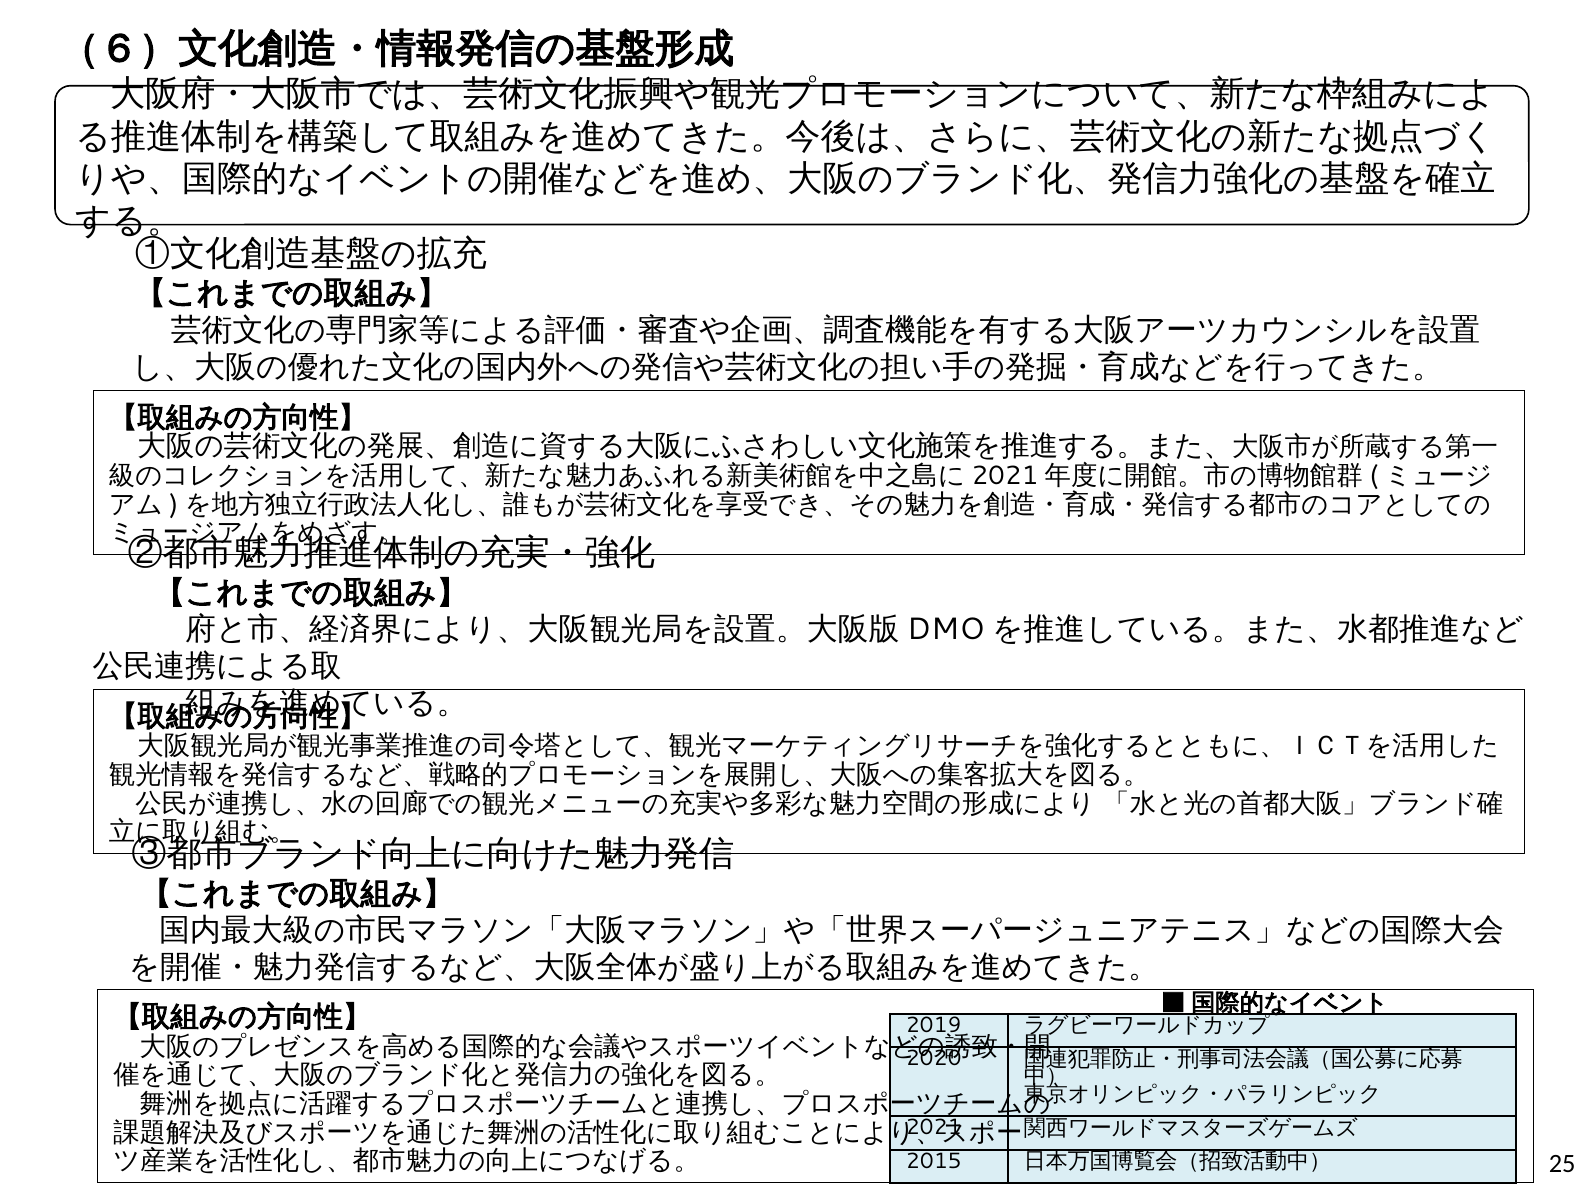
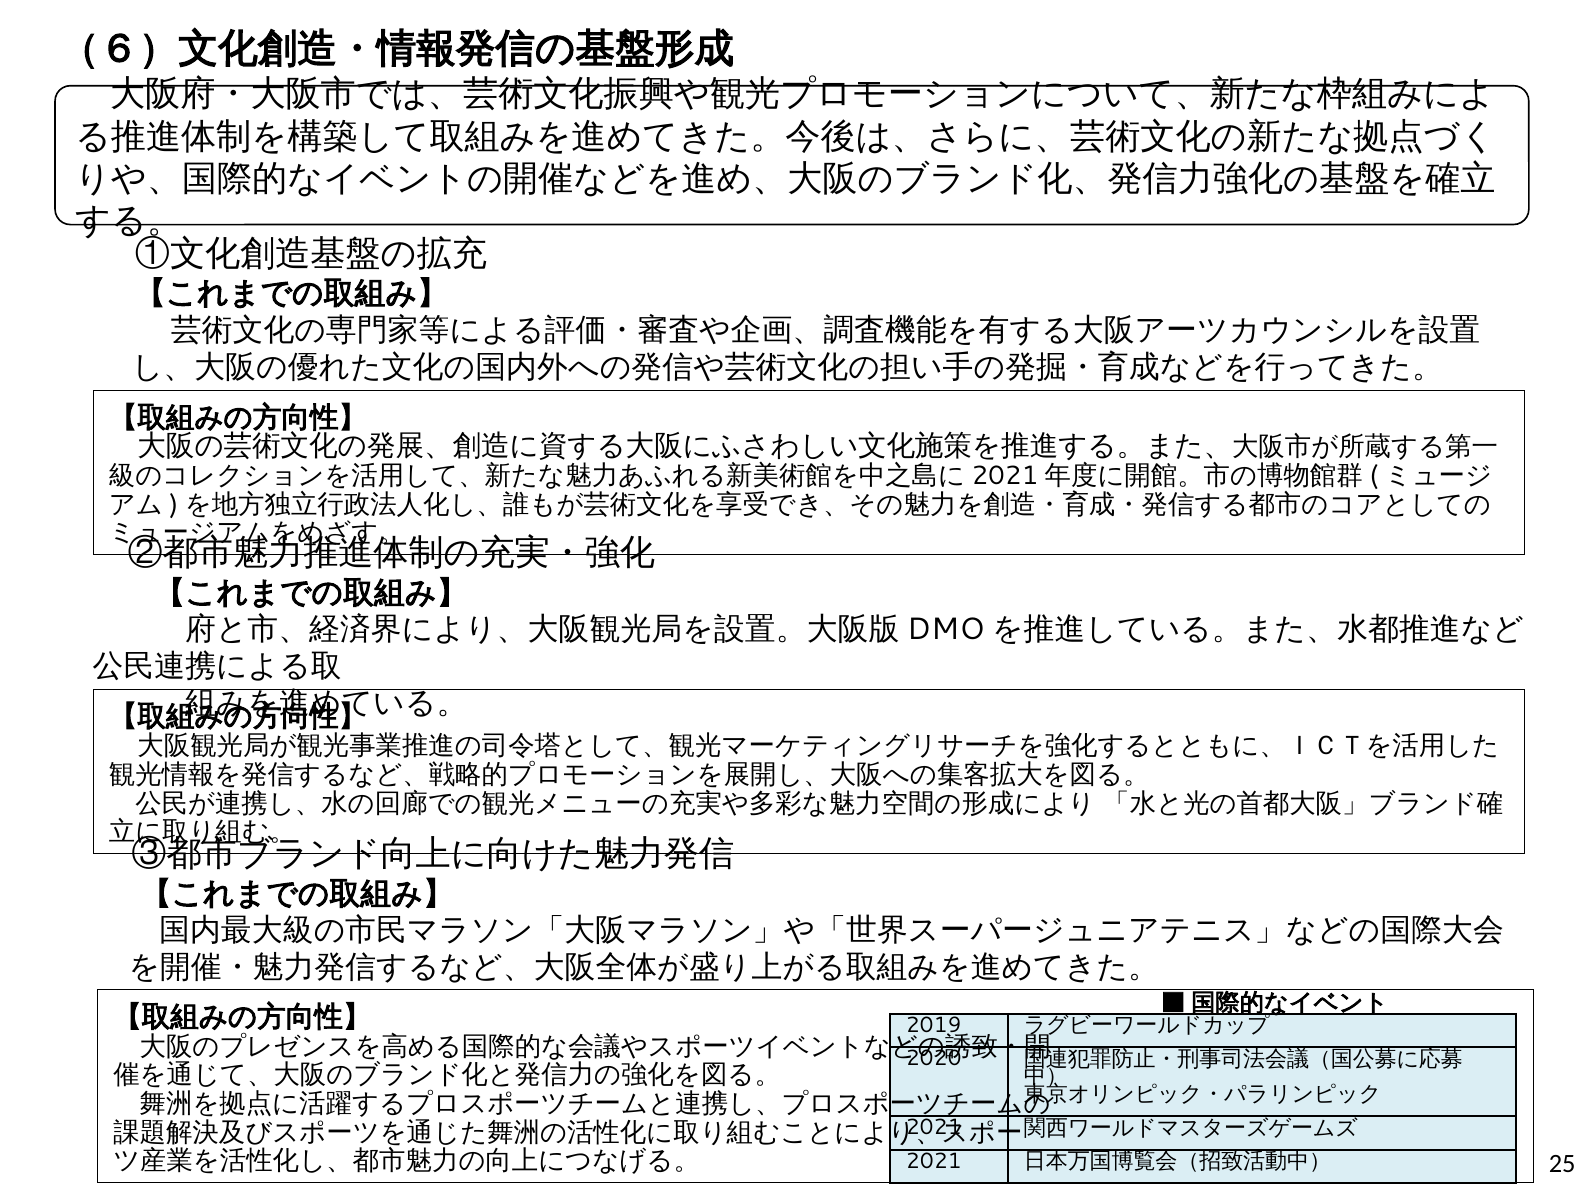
2015 at (934, 1161): 2015 -> 2021
